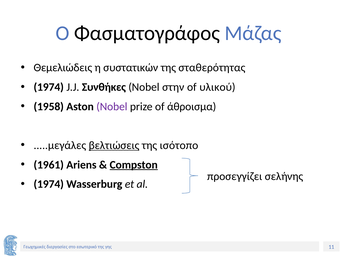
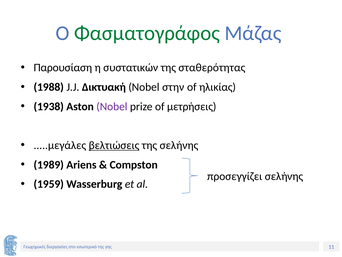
Φασματογράφος colour: black -> green
Θεμελιώδεις: Θεμελιώδεις -> Παρουσίαση
1974 at (49, 87): 1974 -> 1988
Συνθήκες: Συνθήκες -> Δικτυακή
υλικού: υλικού -> ηλικίας
1958: 1958 -> 1938
άθροισμα: άθροισμα -> μετρήσεις
της ισότοπo: ισότοπo -> σελήνης
1961: 1961 -> 1989
Compston underline: present -> none
1974 at (49, 184): 1974 -> 1959
